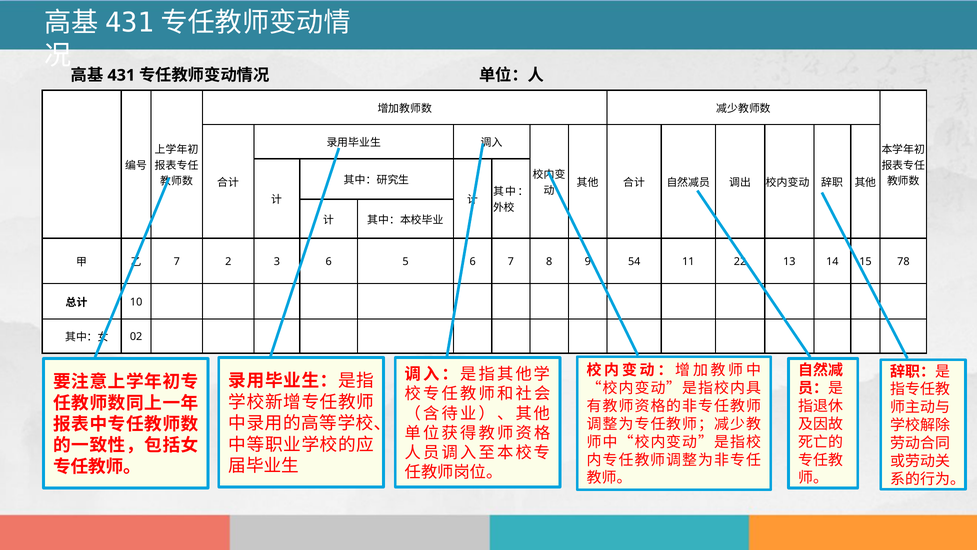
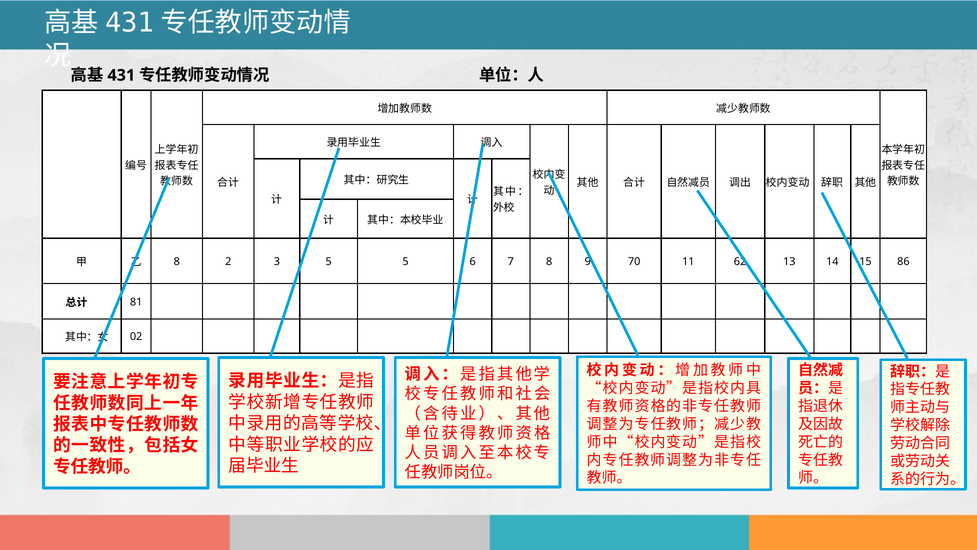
7 at (177, 261): 7 -> 8
3 6: 6 -> 5
54: 54 -> 70
22: 22 -> 62
78: 78 -> 86
10: 10 -> 81
